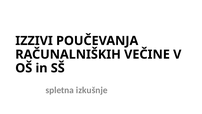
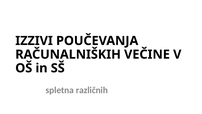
izkušnje: izkušnje -> različnih
